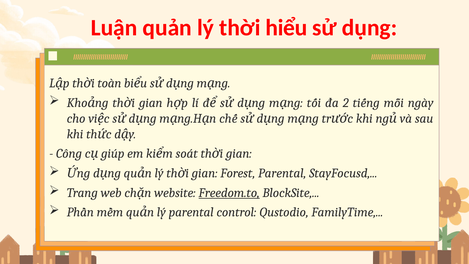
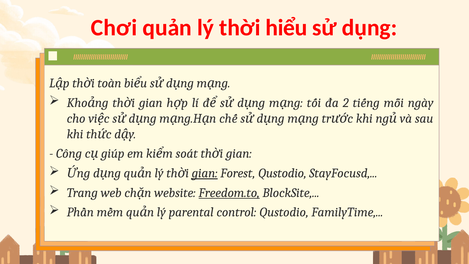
Luận: Luận -> Chơi
gian at (205, 173) underline: none -> present
Forest Parental: Parental -> Qustodio
